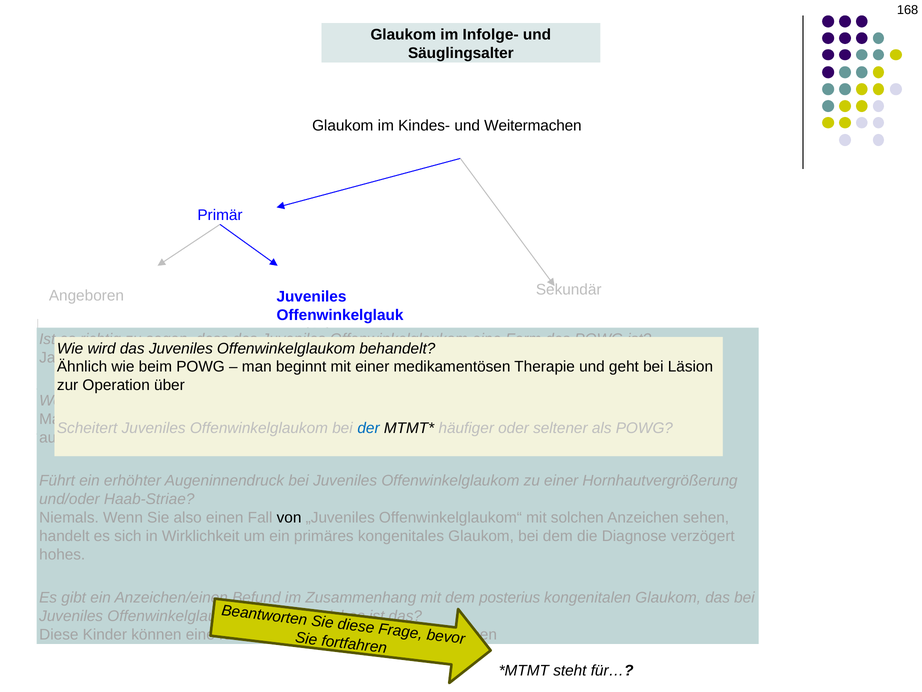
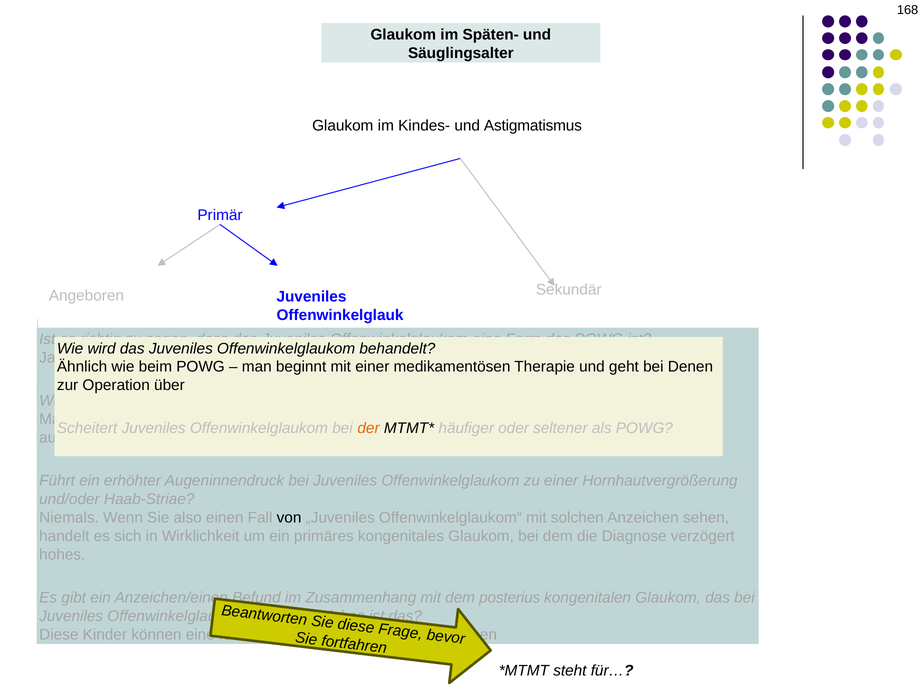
Infolge-: Infolge- -> Späten-
Weitermachen: Weitermachen -> Astigmatismus
Läsion: Läsion -> Denen
der colour: blue -> orange
